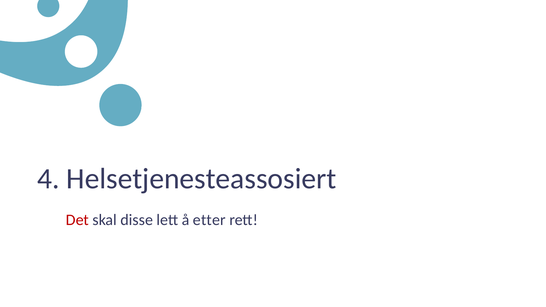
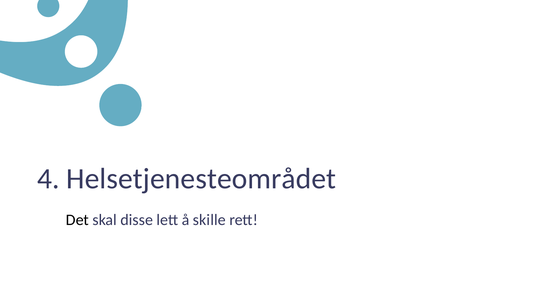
Helsetjenesteassosiert: Helsetjenesteassosiert -> Helsetjenesteområdet
Det colour: red -> black
etter: etter -> skille
